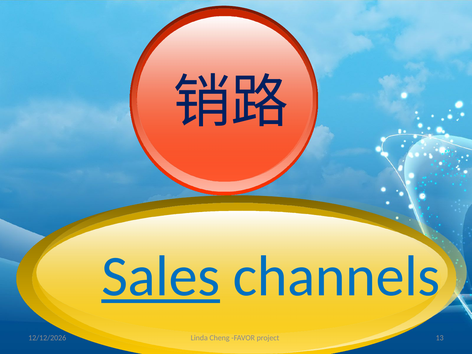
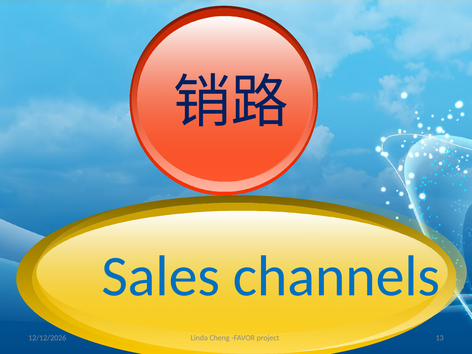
Sales underline: present -> none
